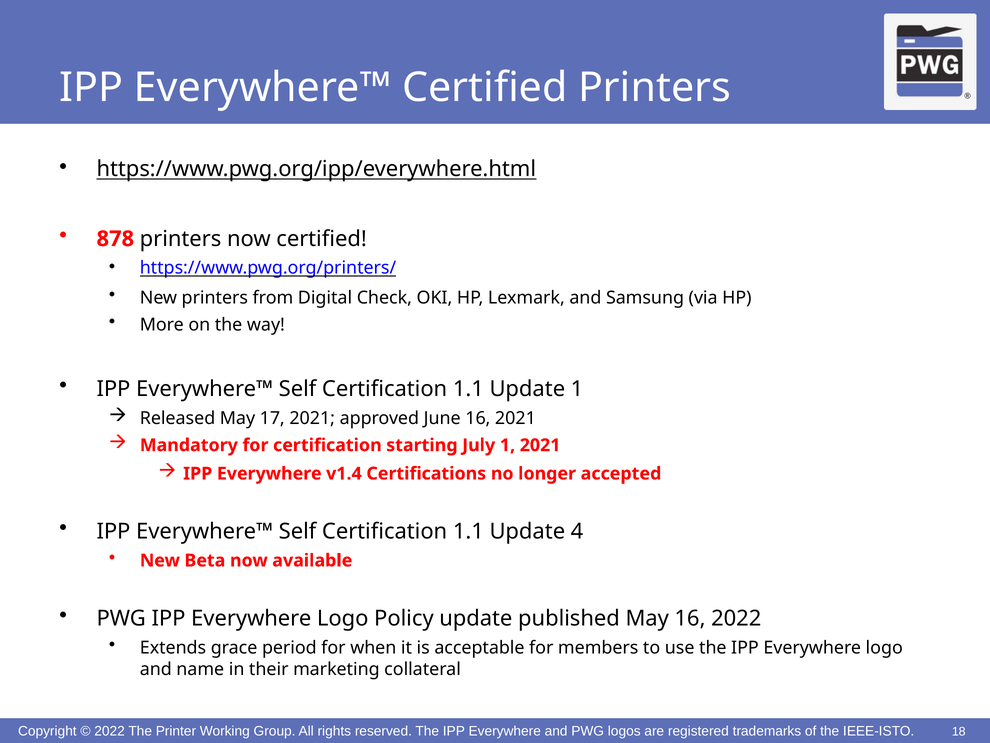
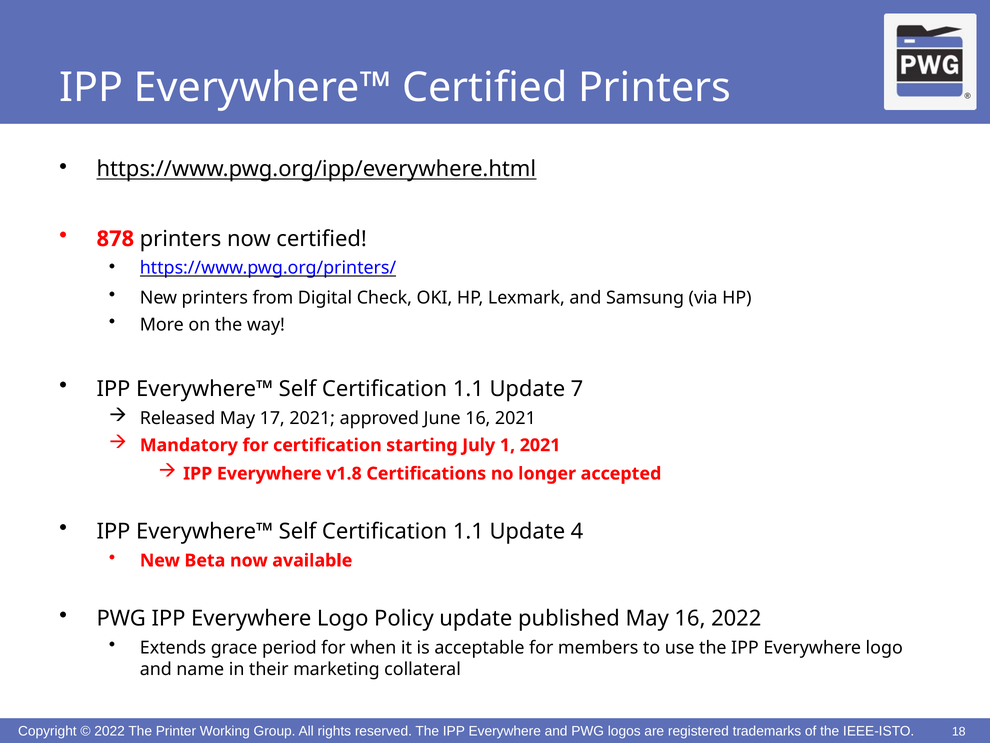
Update 1: 1 -> 7
v1.4: v1.4 -> v1.8
